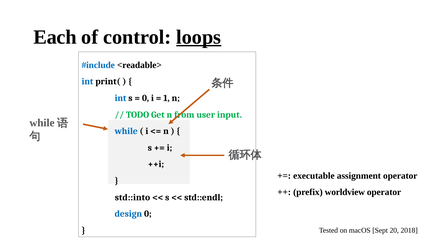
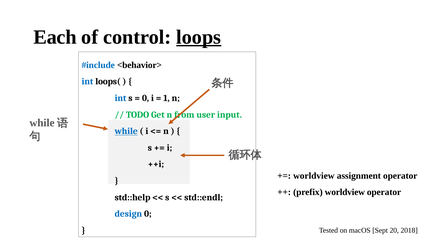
<readable>: <readable> -> <behavior>
print(: print( -> loops(
while underline: none -> present
executable at (314, 176): executable -> worldview
std::into: std::into -> std::help
